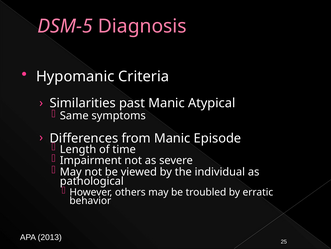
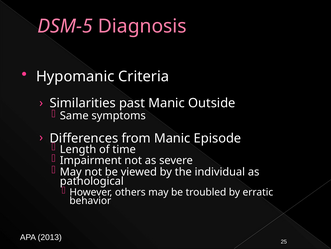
Atypical: Atypical -> Outside
